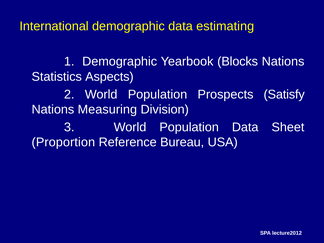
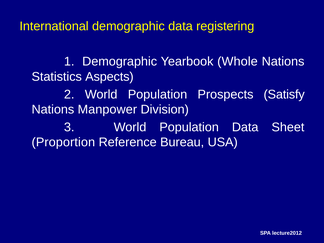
estimating: estimating -> registering
Blocks: Blocks -> Whole
Measuring: Measuring -> Manpower
